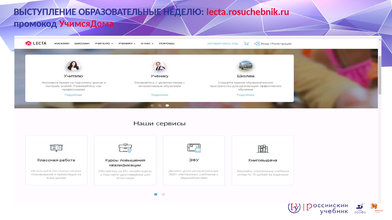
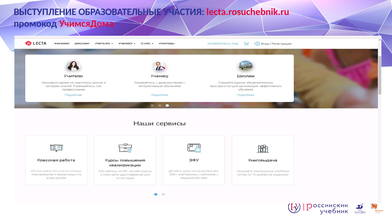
НЕДЕЛЮ: НЕДЕЛЮ -> УЧАСТИЯ
